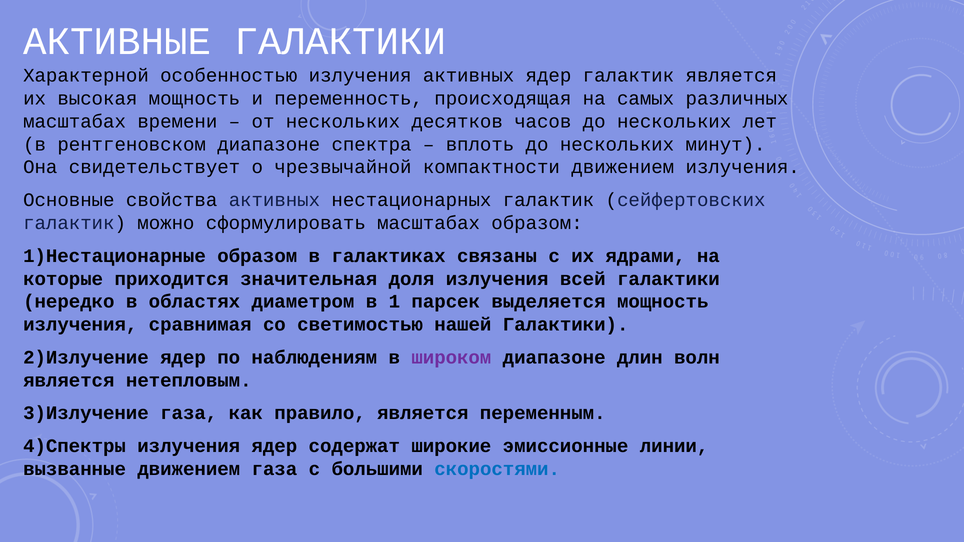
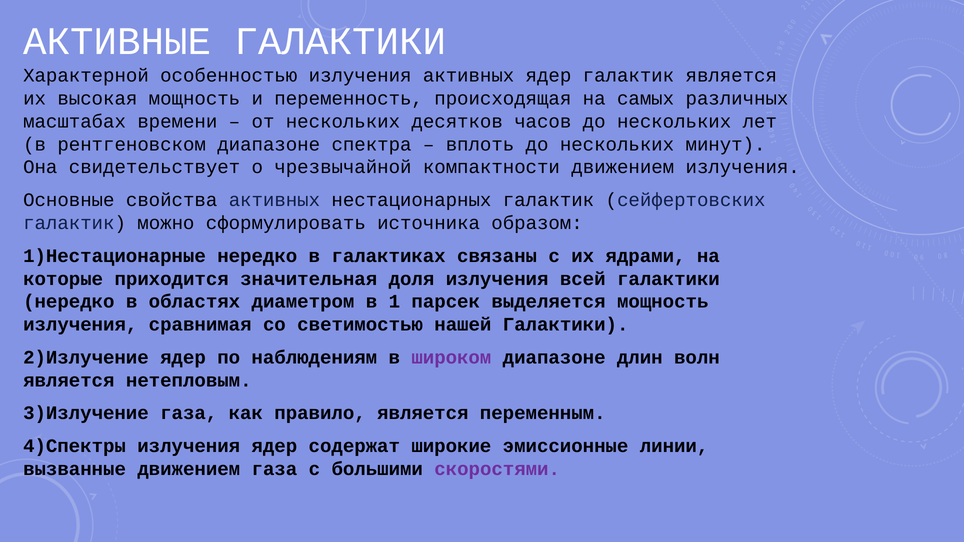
сформулировать масштабах: масштабах -> источника
1)Нестационарные образом: образом -> нередко
скоростями colour: blue -> purple
